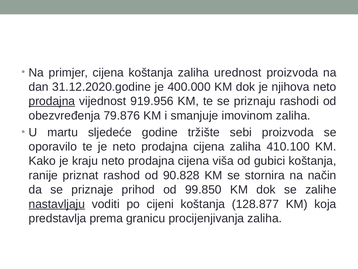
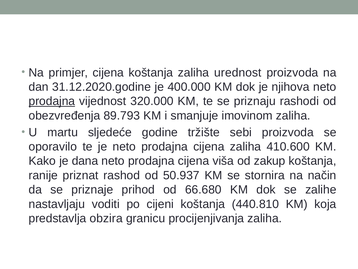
919.956: 919.956 -> 320.000
79.876: 79.876 -> 89.793
410.100: 410.100 -> 410.600
kraju: kraju -> dana
gubici: gubici -> zakup
90.828: 90.828 -> 50.937
99.850: 99.850 -> 66.680
nastavljaju underline: present -> none
128.877: 128.877 -> 440.810
prema: prema -> obzira
